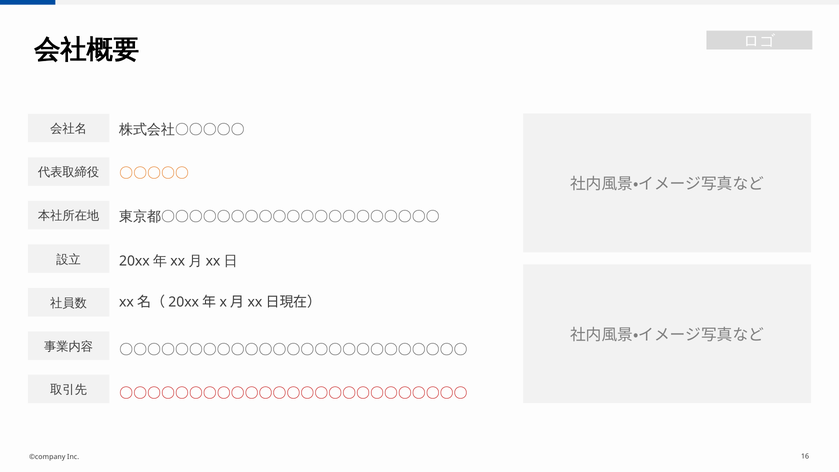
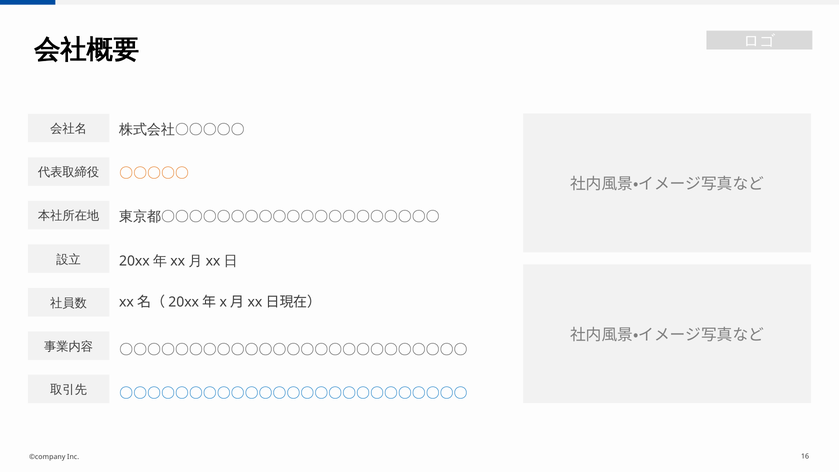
〇〇〇〇〇〇〇〇〇〇〇〇〇〇〇〇〇〇〇〇〇〇〇〇〇 at (293, 393) colour: red -> blue
